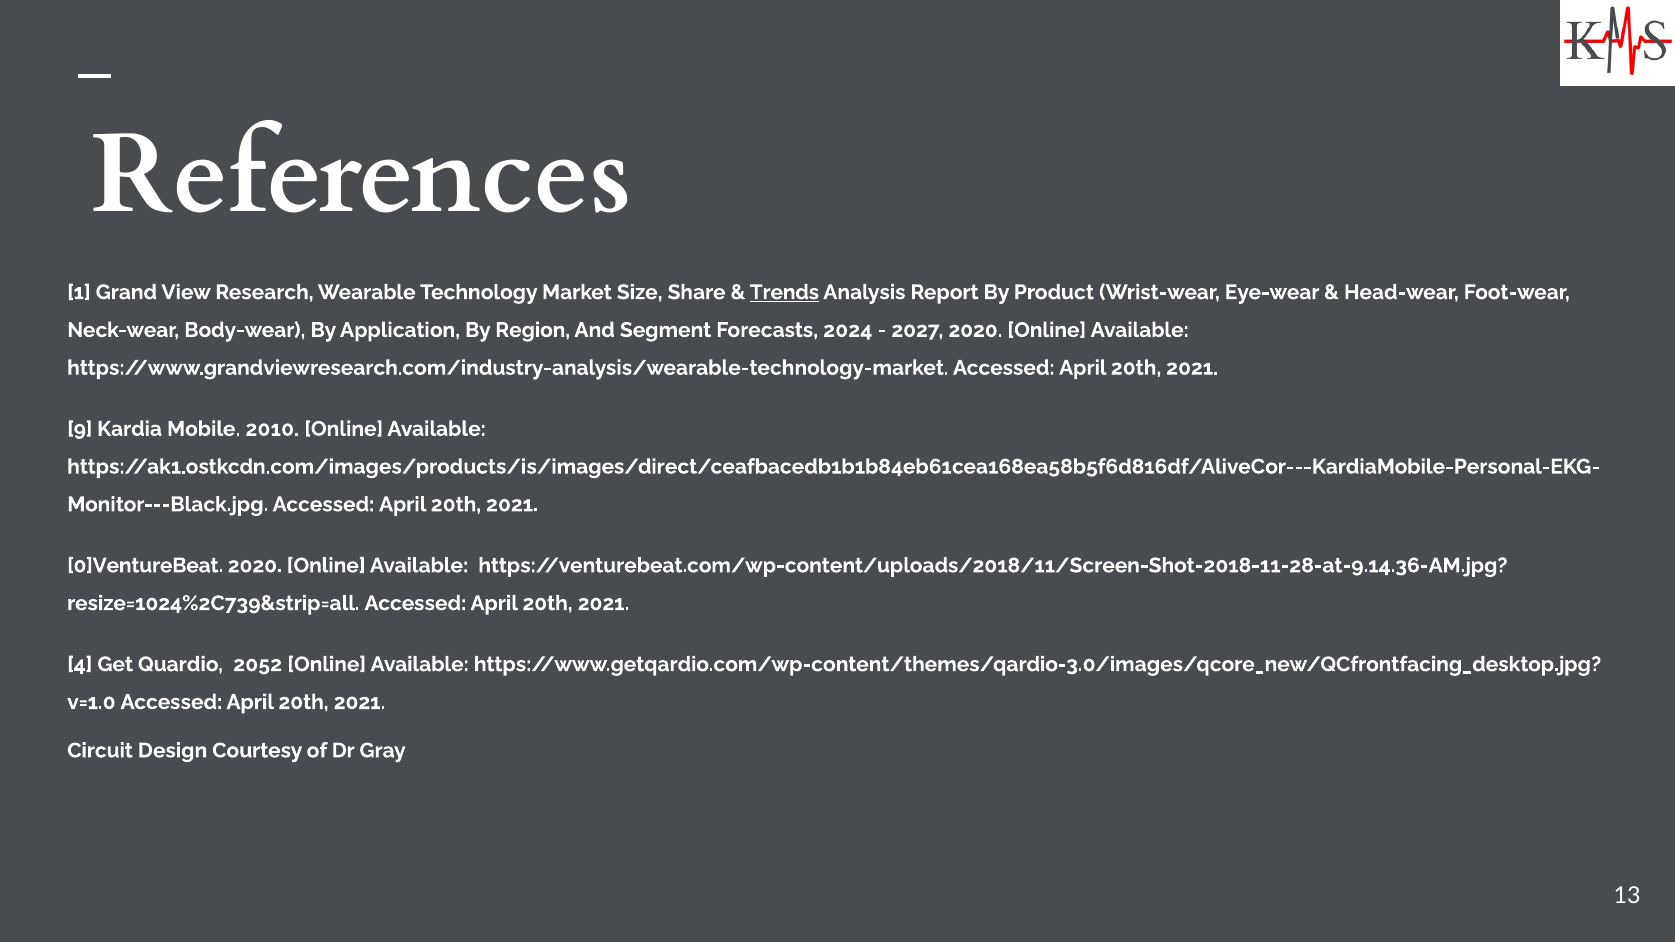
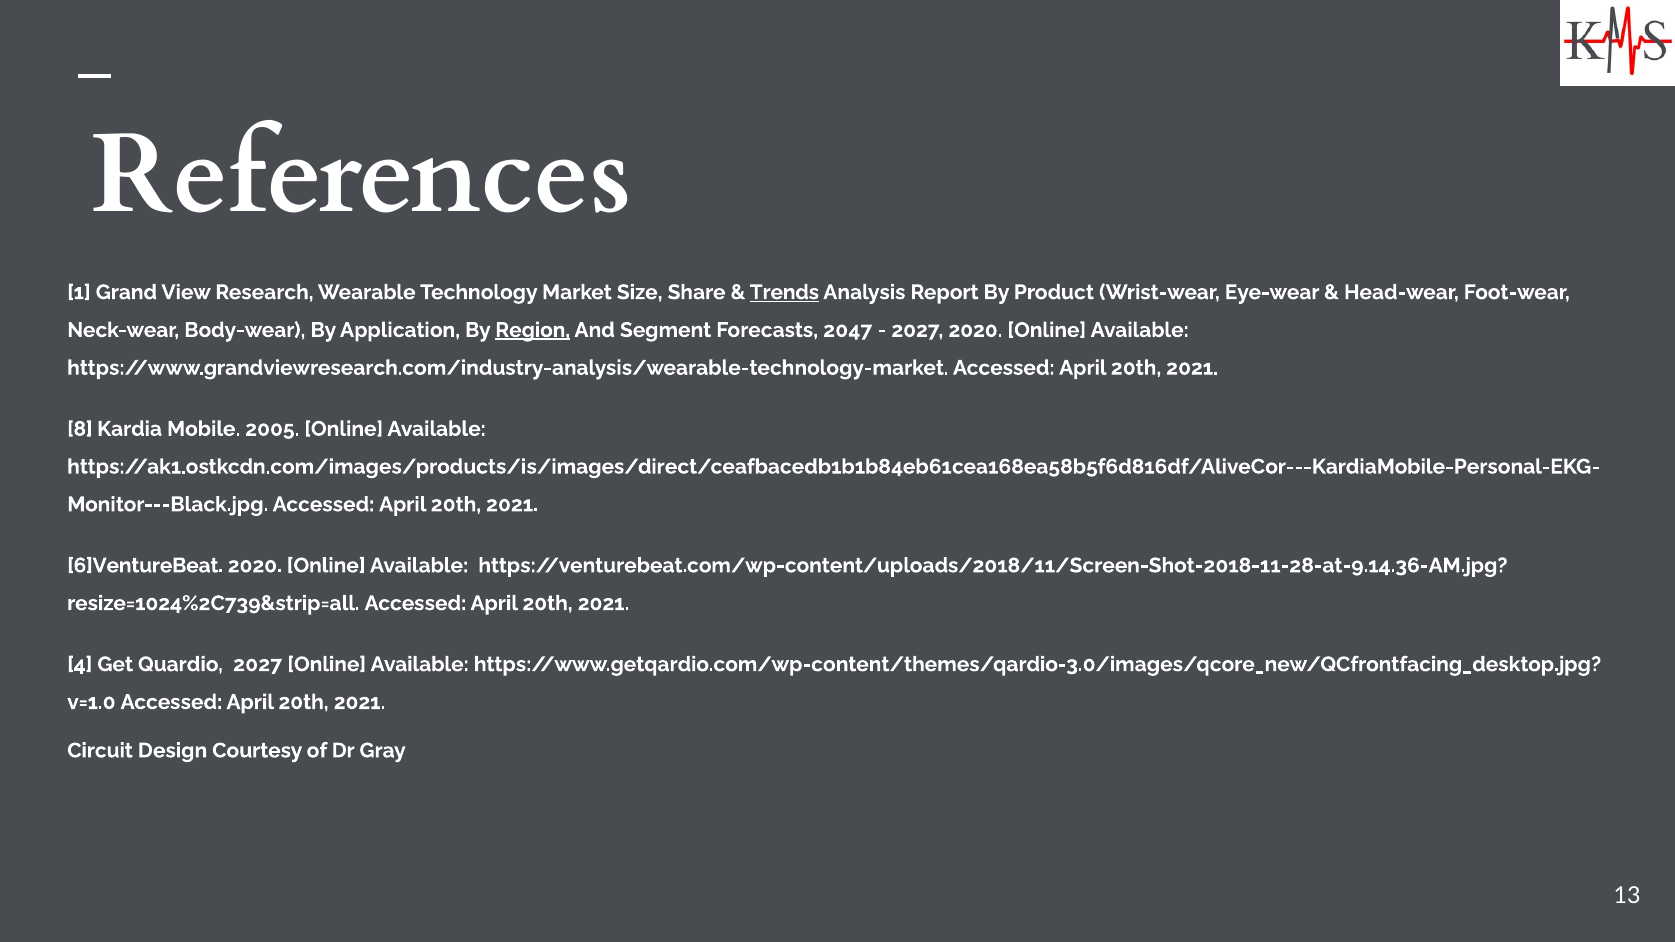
Region underline: none -> present
2024: 2024 -> 2047
9: 9 -> 8
2010: 2010 -> 2005
0]VentureBeat: 0]VentureBeat -> 6]VentureBeat
Quardio 2052: 2052 -> 2027
